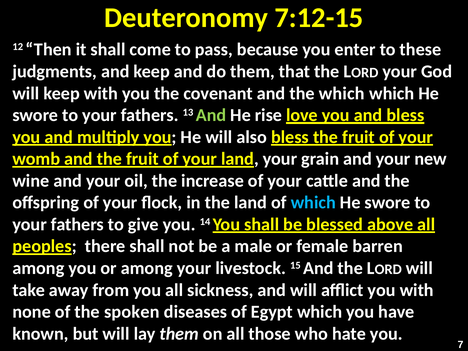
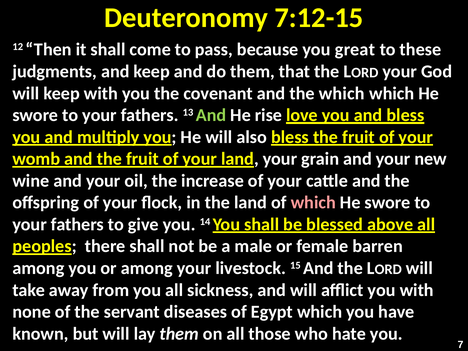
enter: enter -> great
which at (313, 203) colour: light blue -> pink
spoken: spoken -> servant
